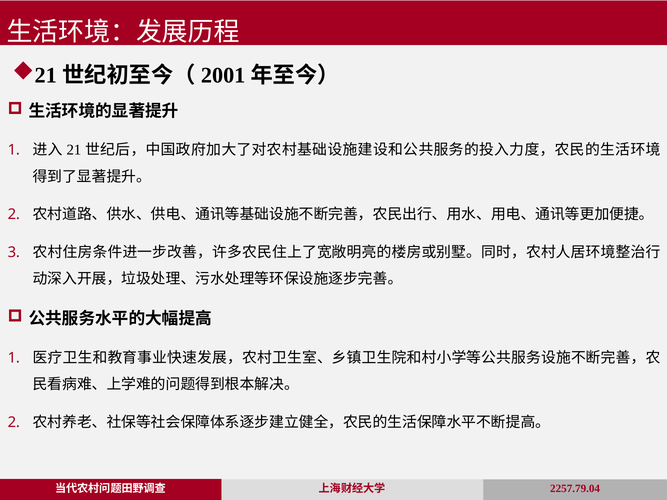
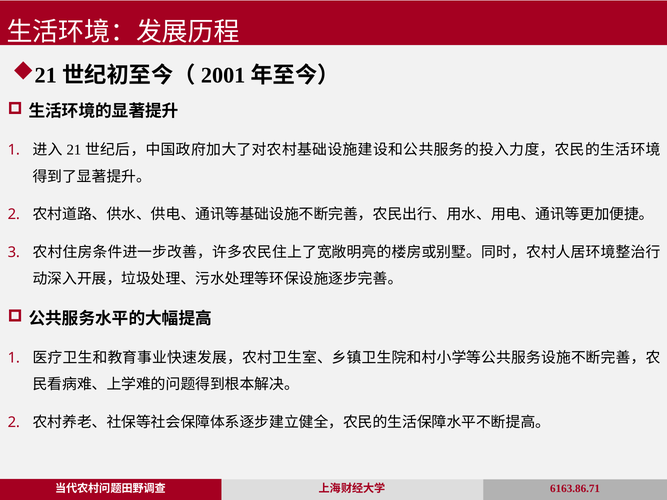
2257.79.04: 2257.79.04 -> 6163.86.71
